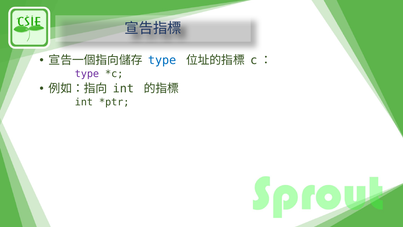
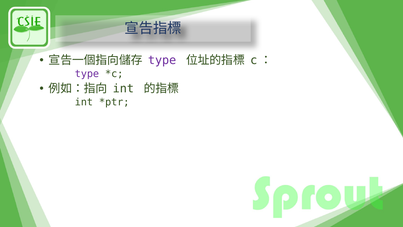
type at (162, 60) colour: blue -> purple
